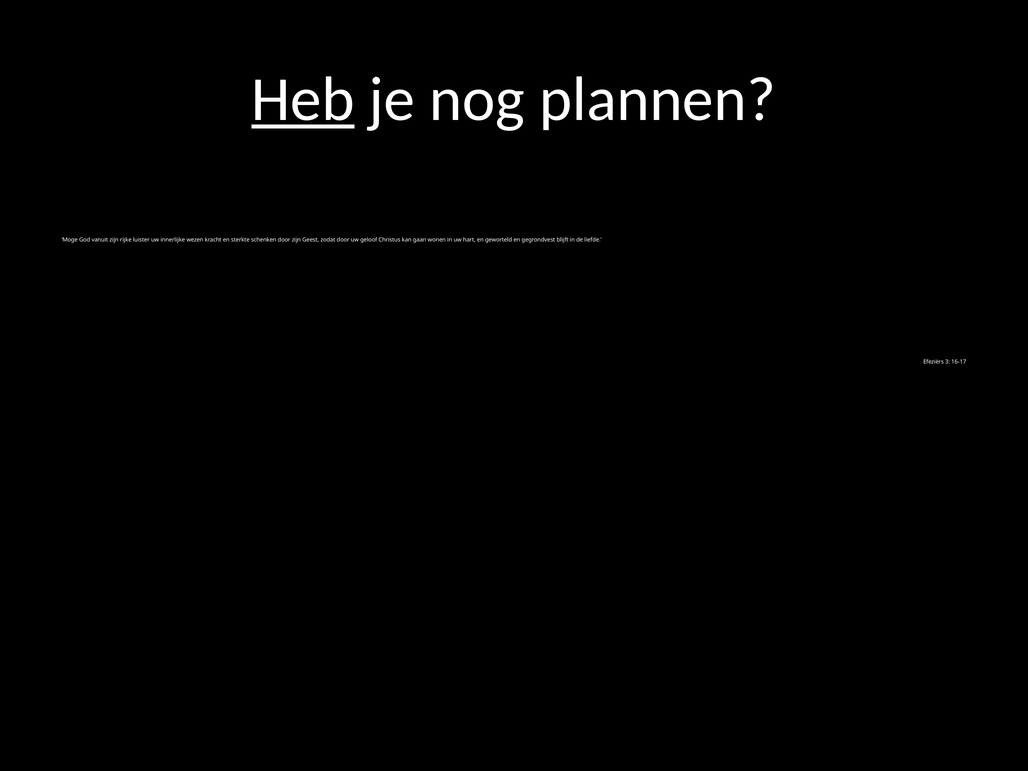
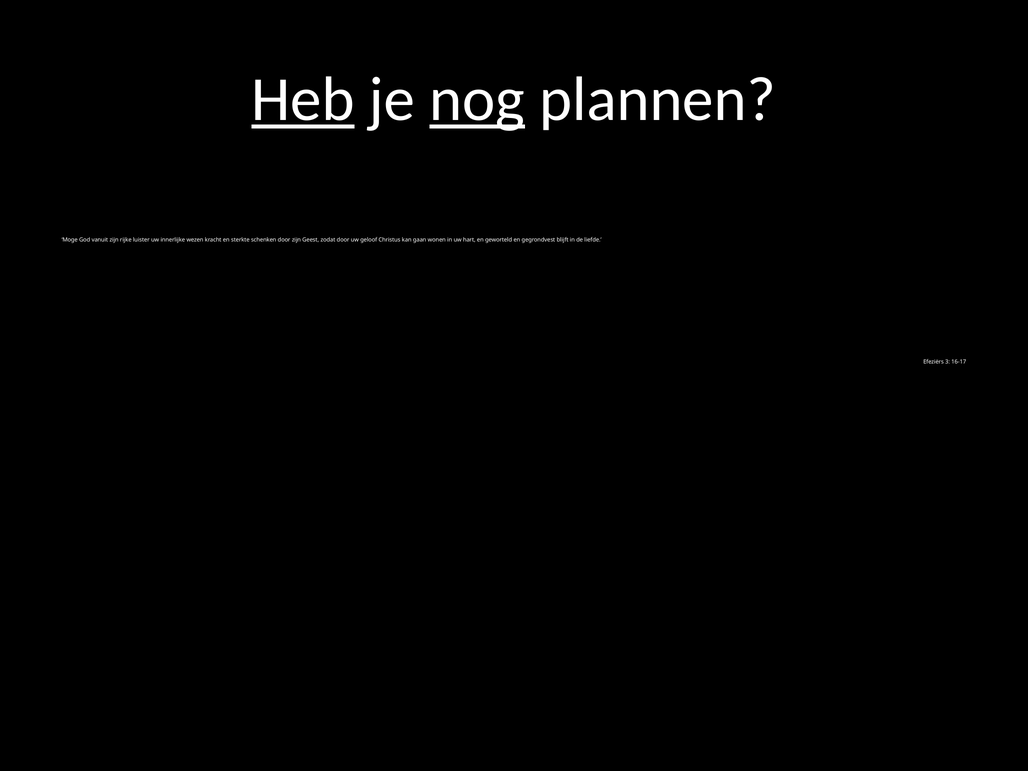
nog underline: none -> present
